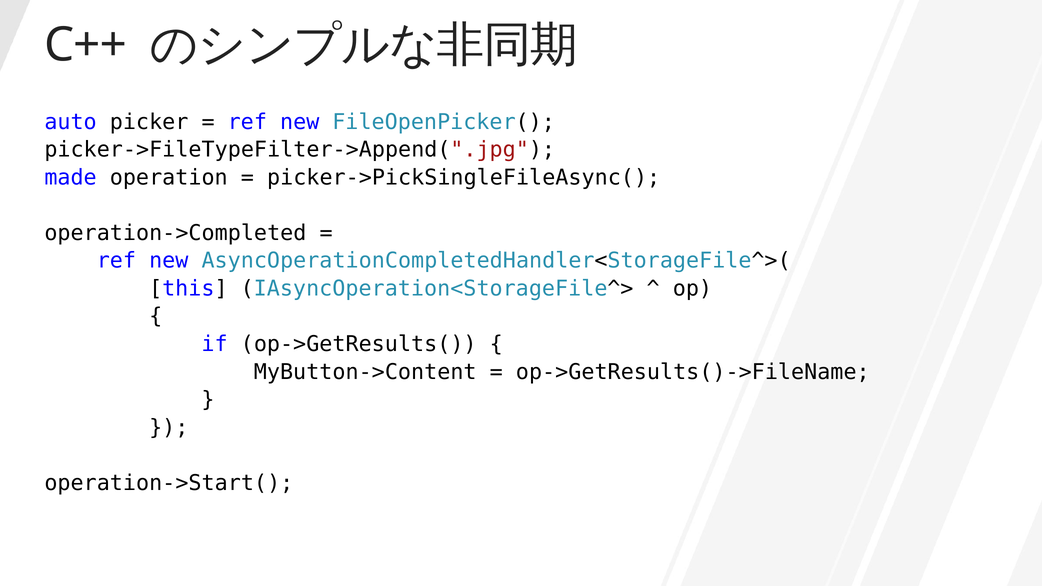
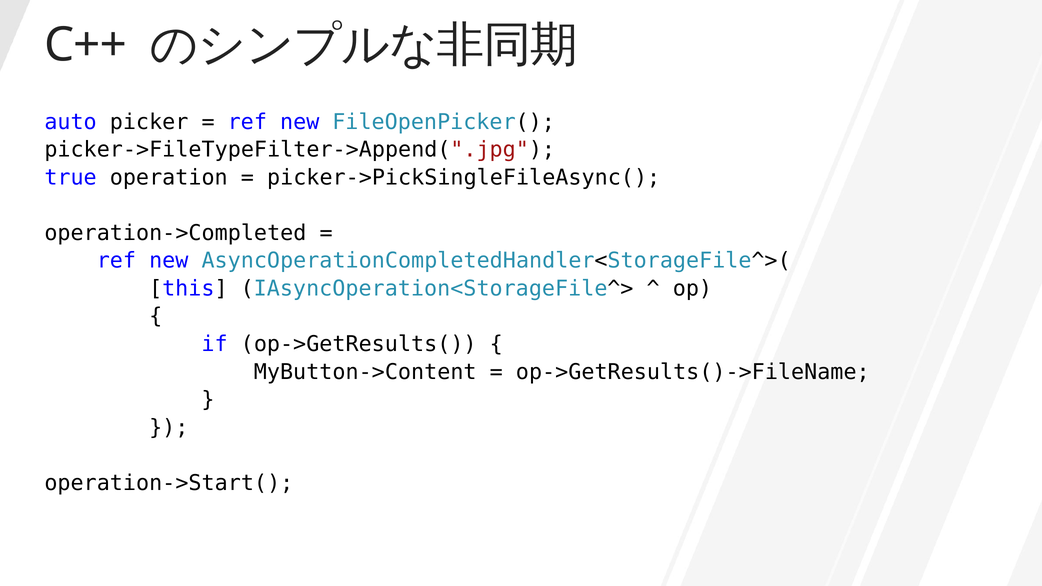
made: made -> true
